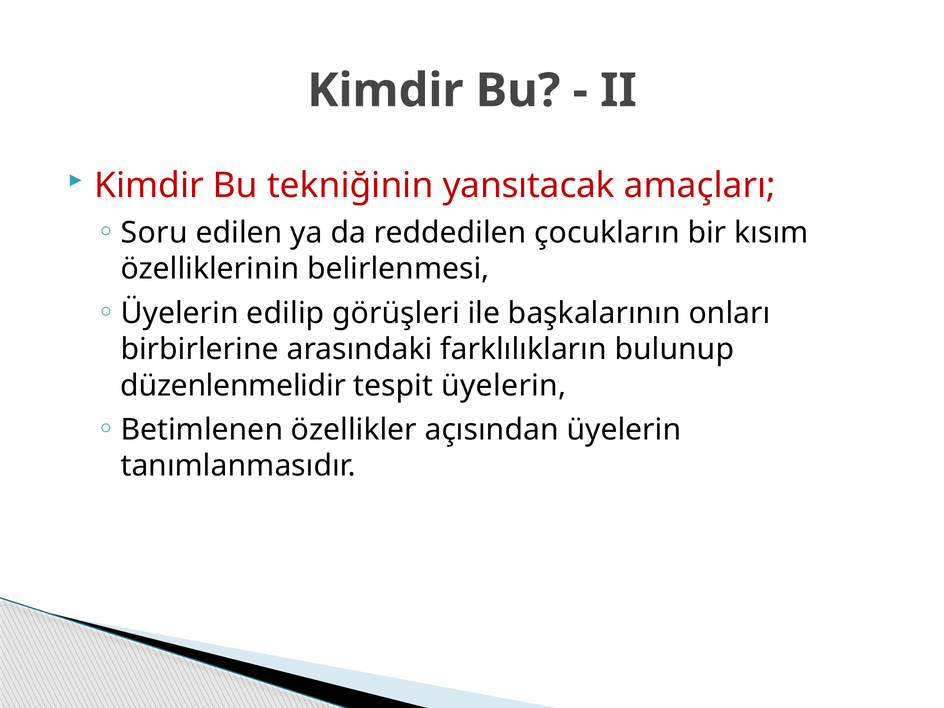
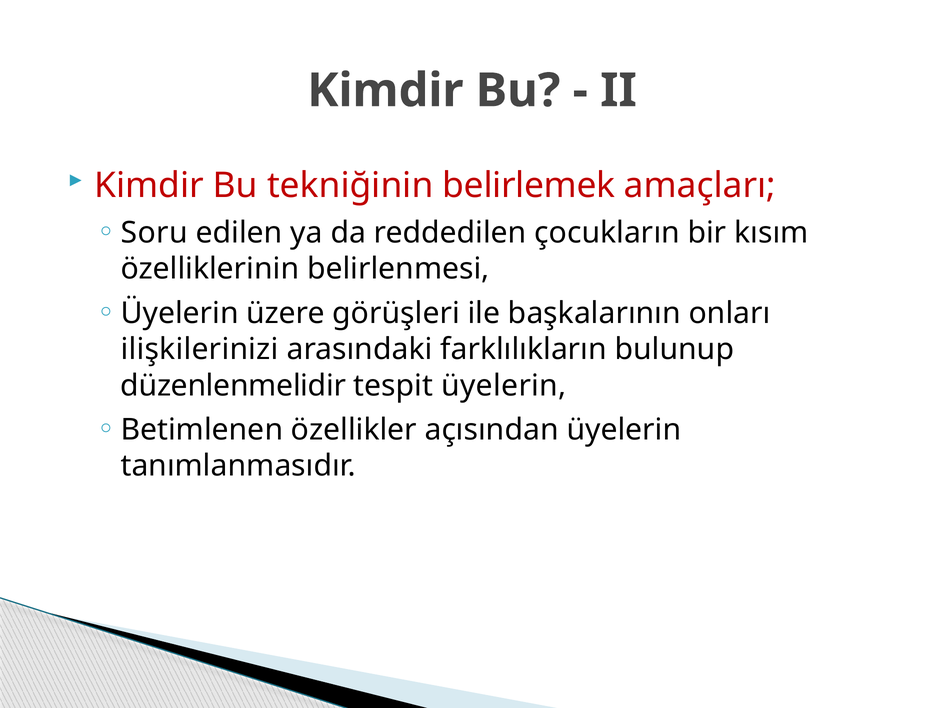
yansıtacak: yansıtacak -> belirlemek
edilip: edilip -> üzere
birbirlerine: birbirlerine -> ilişkilerinizi
